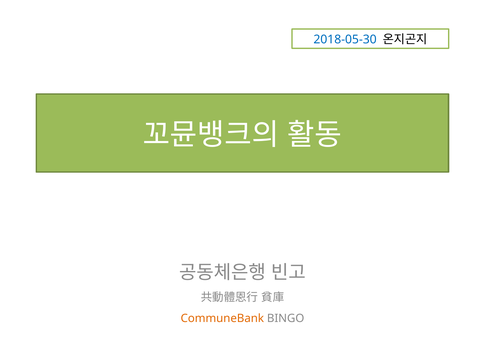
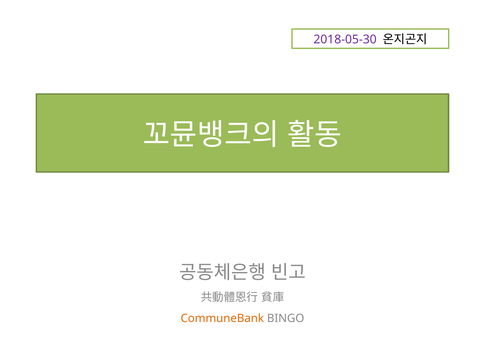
2018-05-30 colour: blue -> purple
